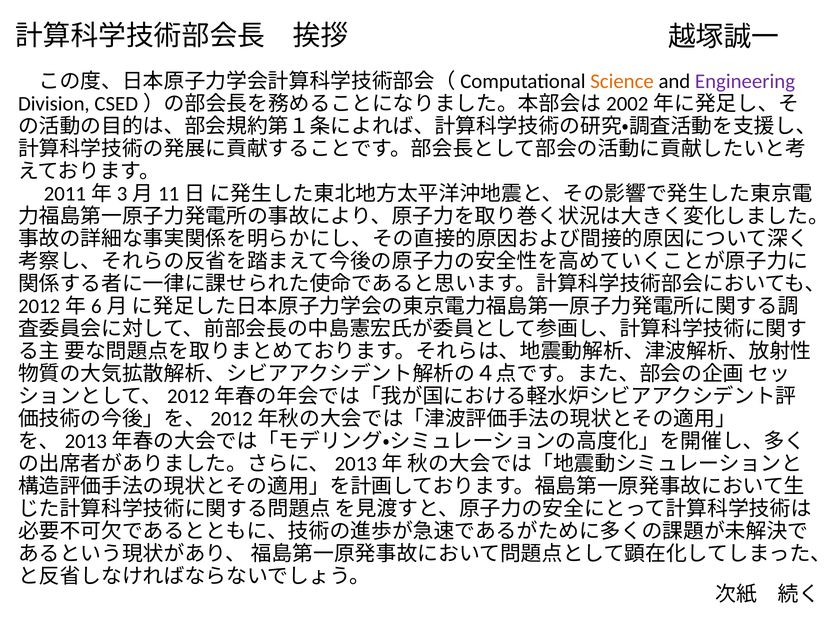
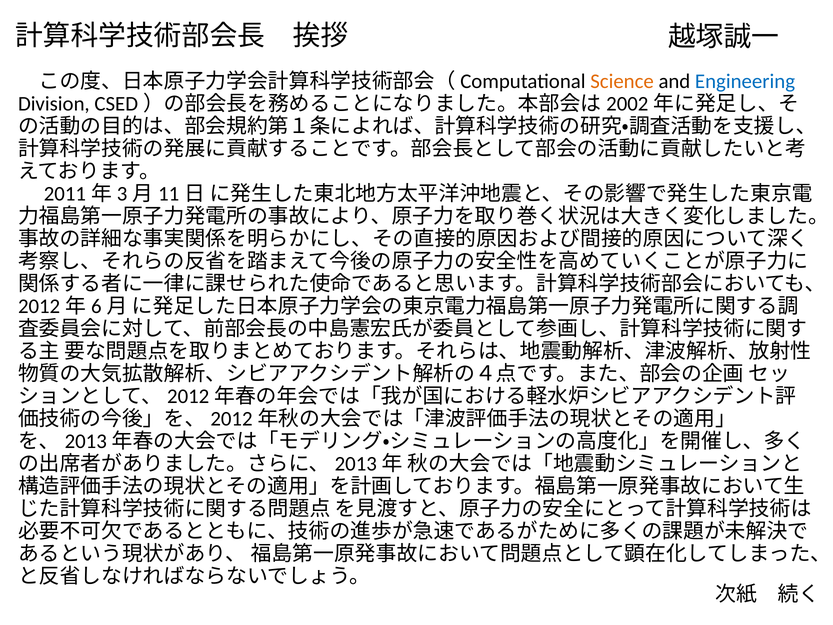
Engineering colour: purple -> blue
